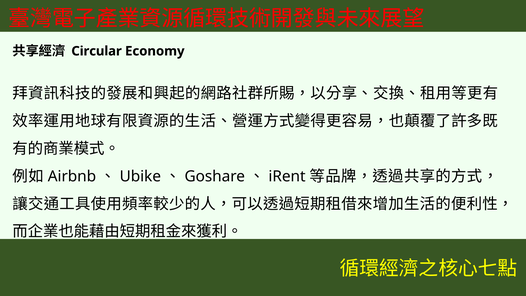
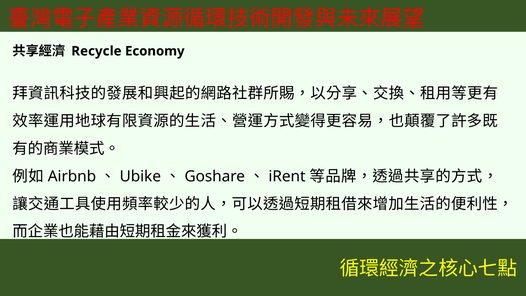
Circular: Circular -> Recycle
